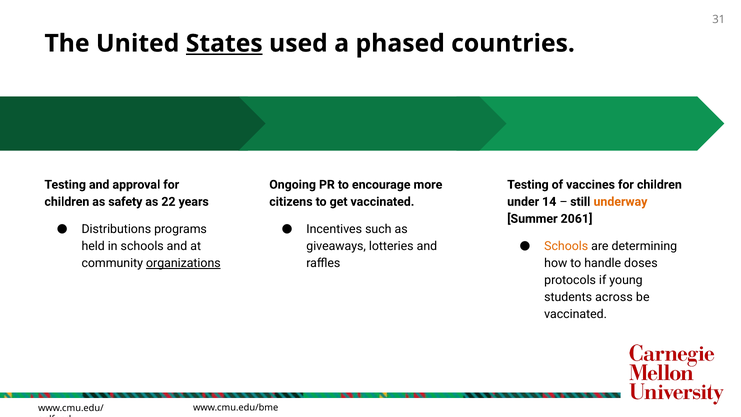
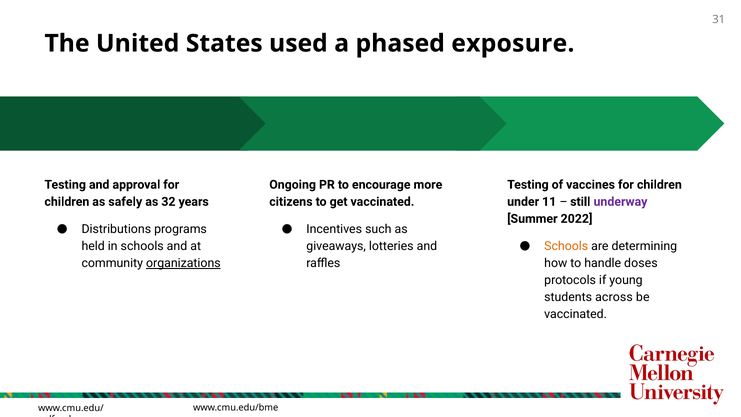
States underline: present -> none
countries: countries -> exposure
safety: safety -> safely
22: 22 -> 32
14: 14 -> 11
underway colour: orange -> purple
2061: 2061 -> 2022
